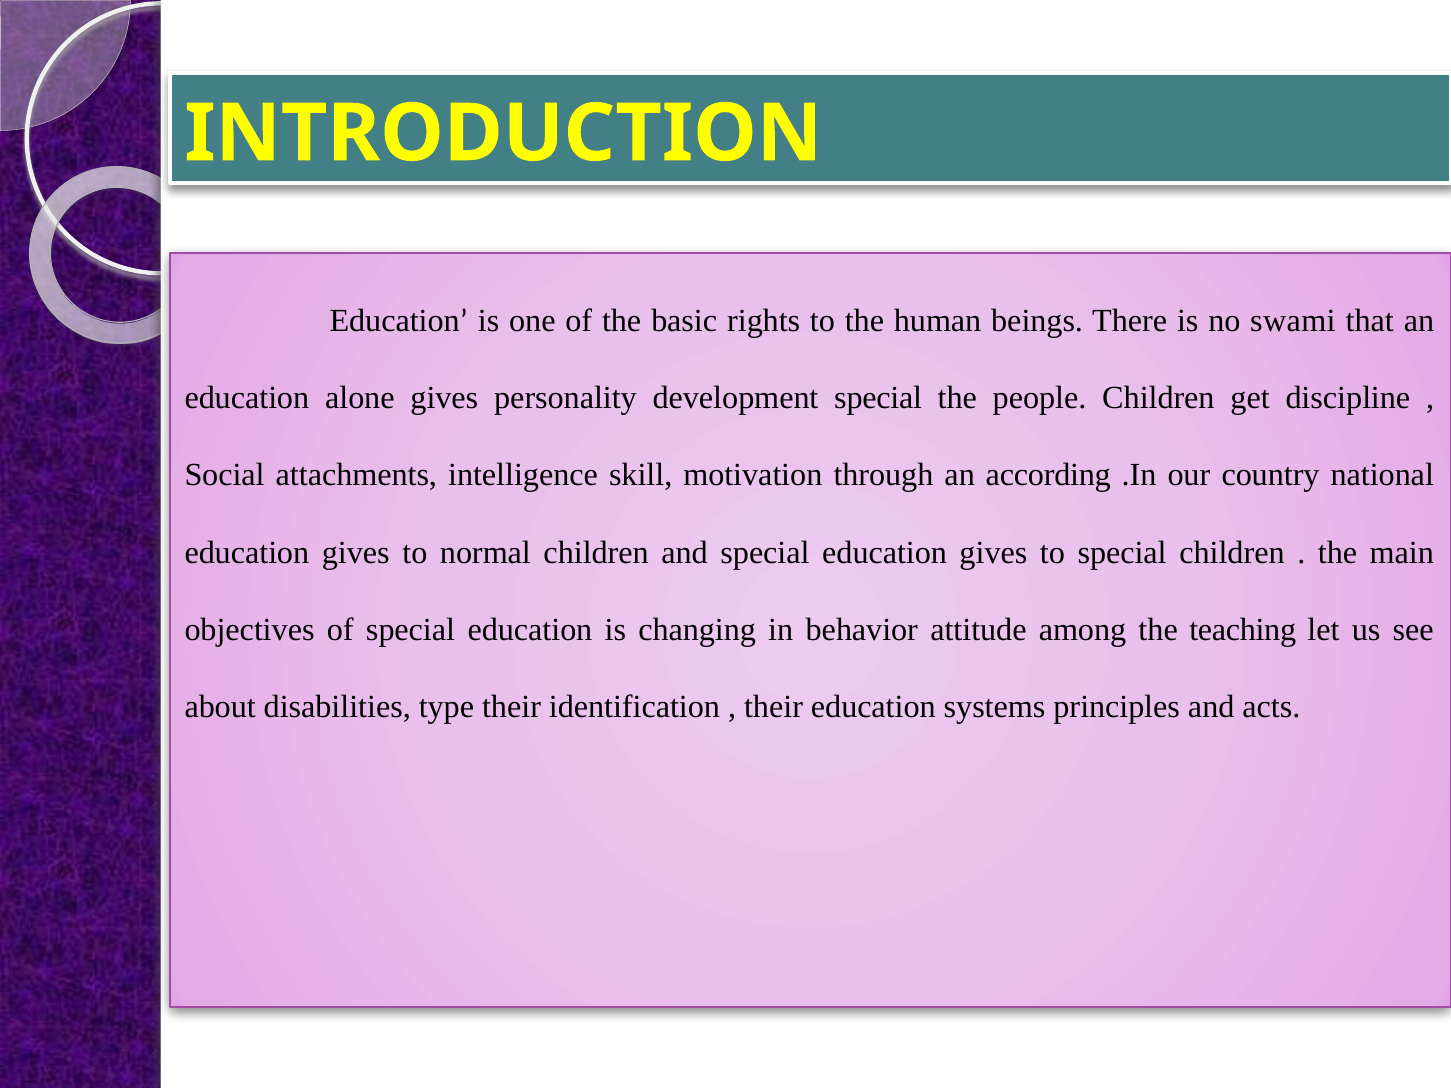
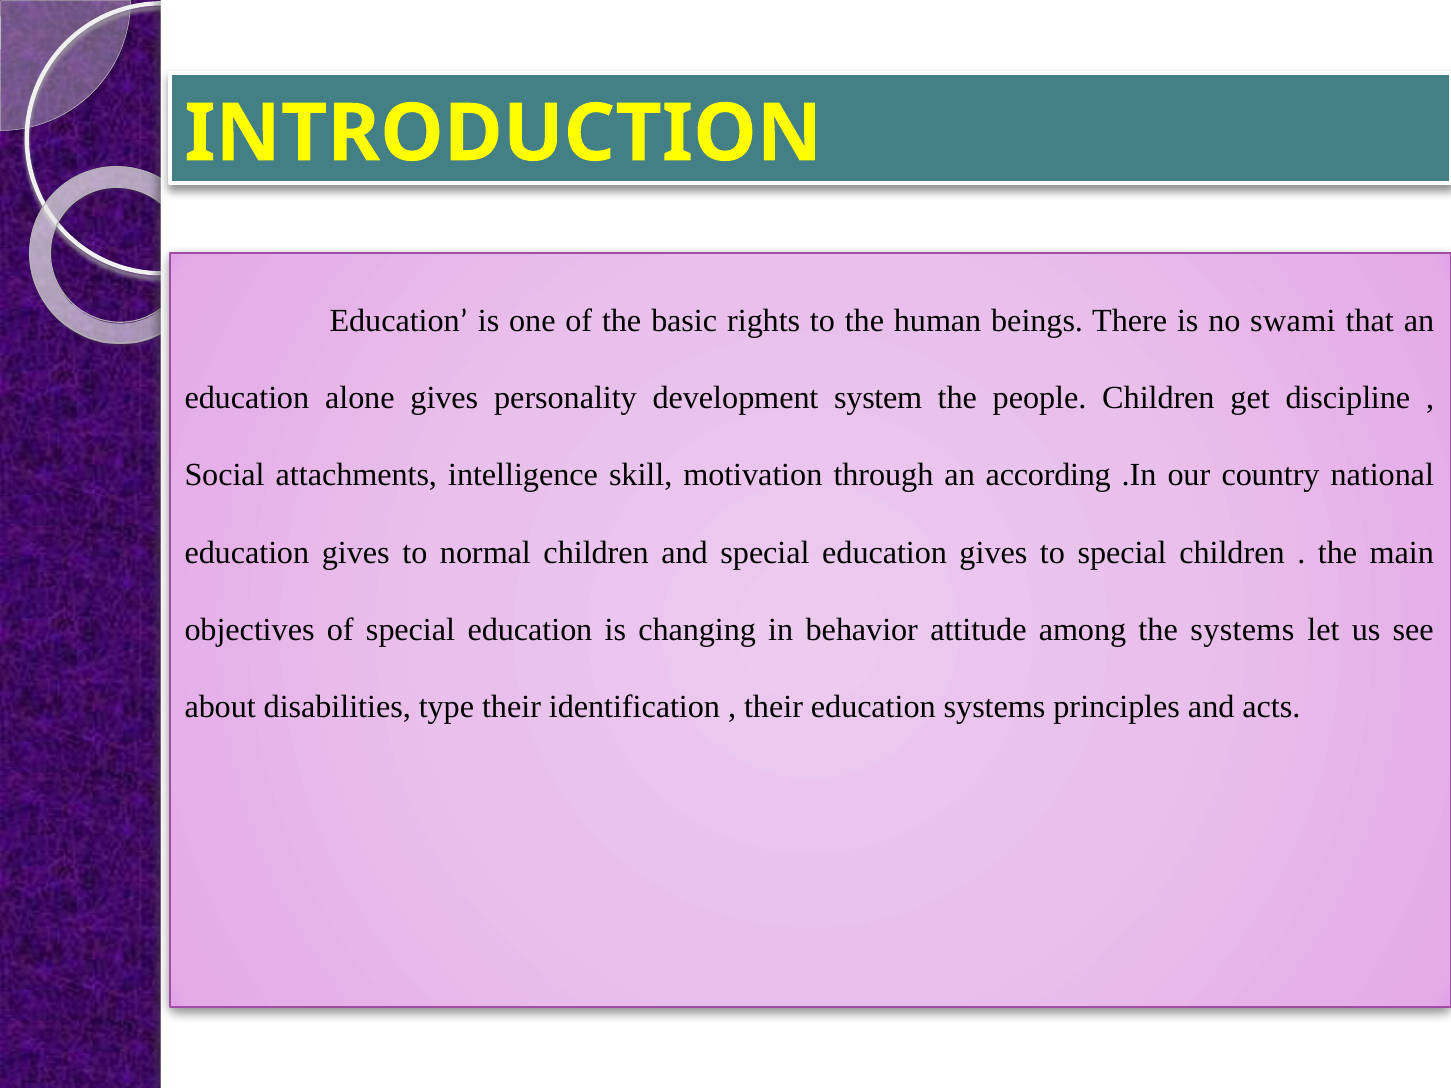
development special: special -> system
the teaching: teaching -> systems
